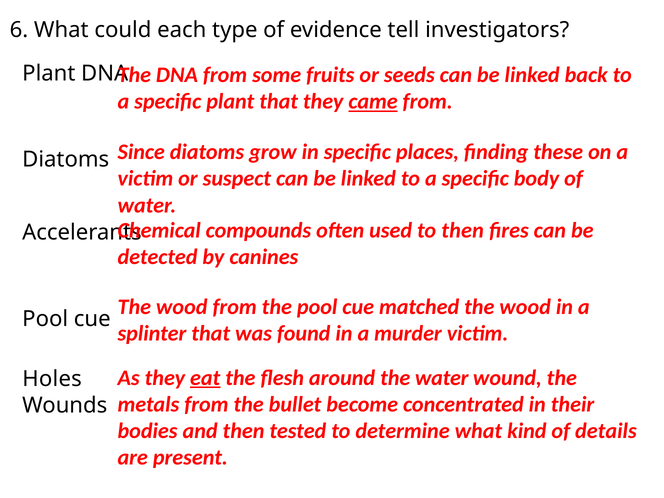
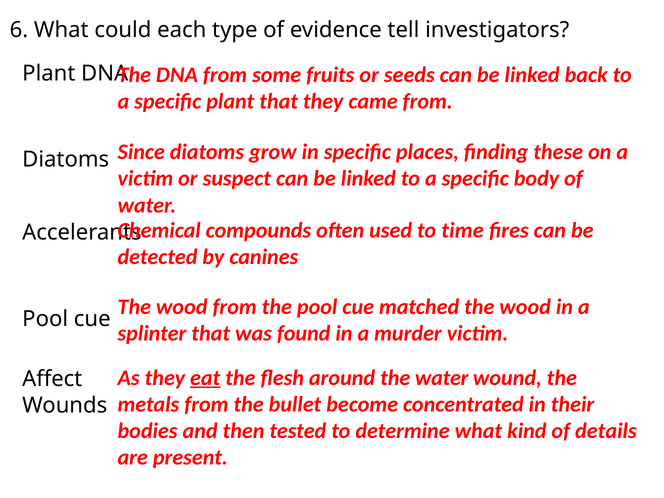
came underline: present -> none
to then: then -> time
Holes: Holes -> Affect
